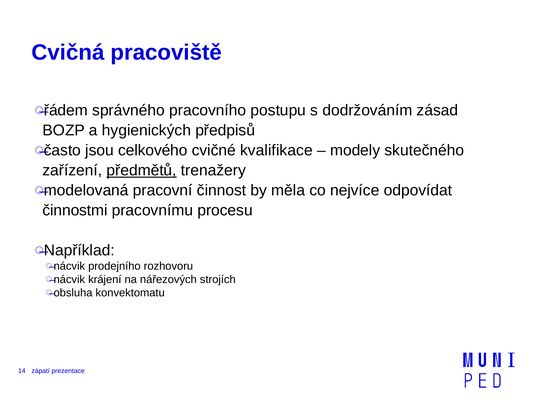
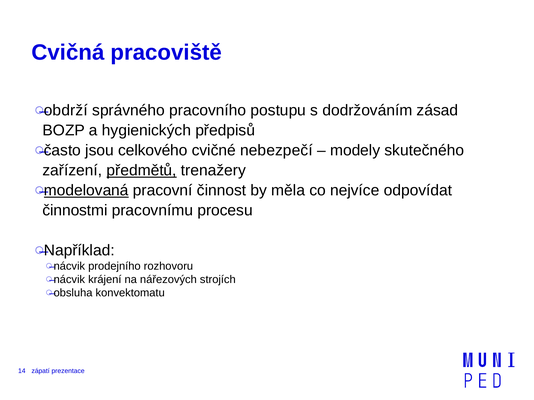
řádem: řádem -> obdrží
kvalifikace: kvalifikace -> nebezpečí
modelovaná underline: none -> present
